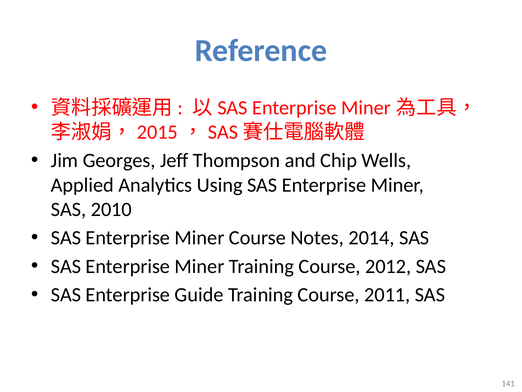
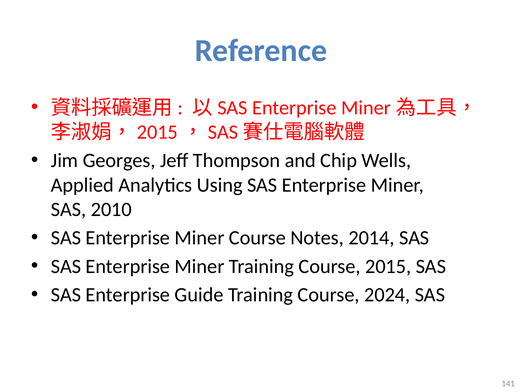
2012: 2012 -> 2015
2011: 2011 -> 2024
